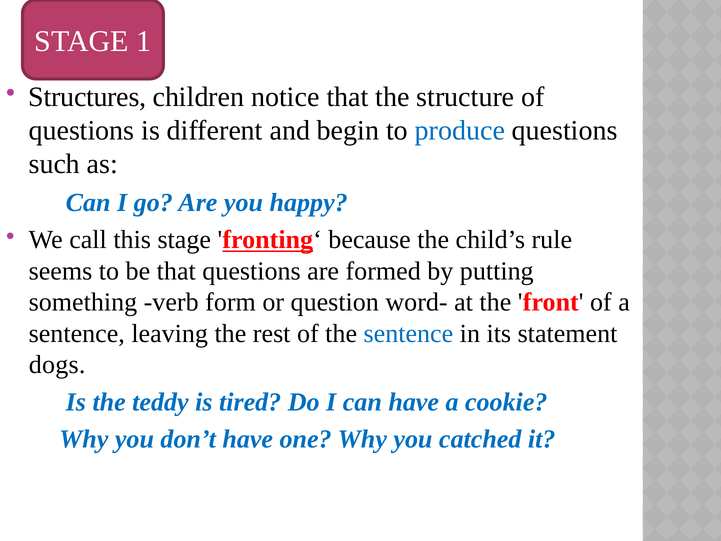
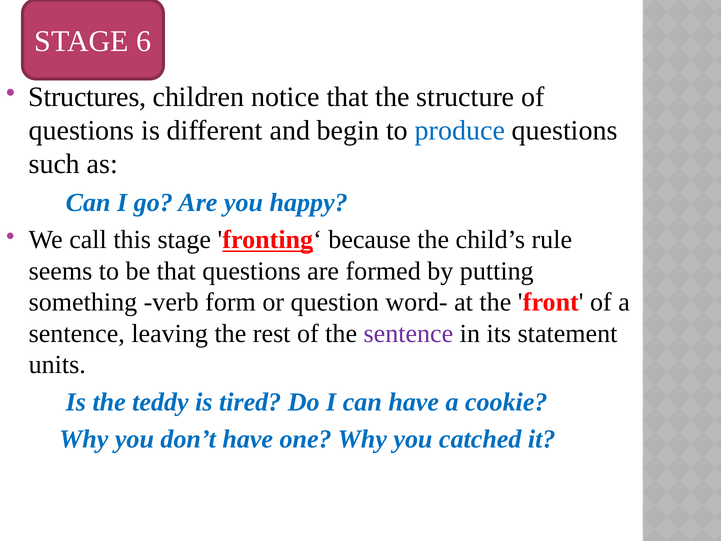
1: 1 -> 6
sentence at (408, 333) colour: blue -> purple
dogs: dogs -> units
